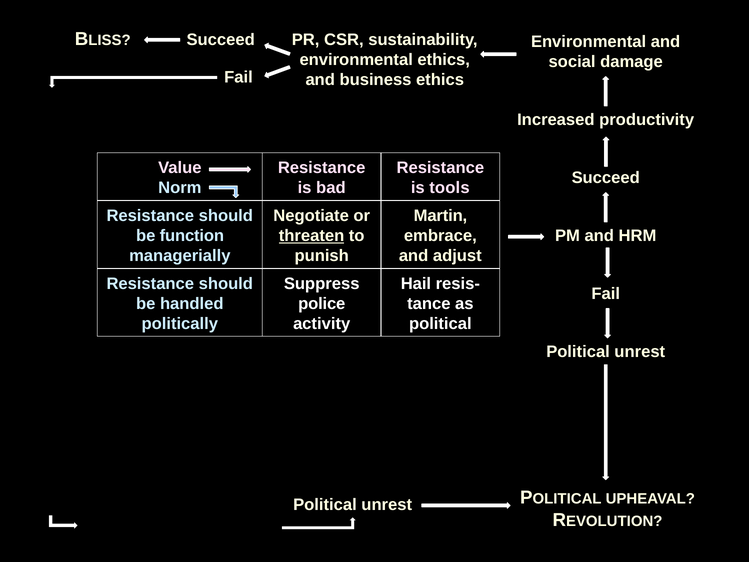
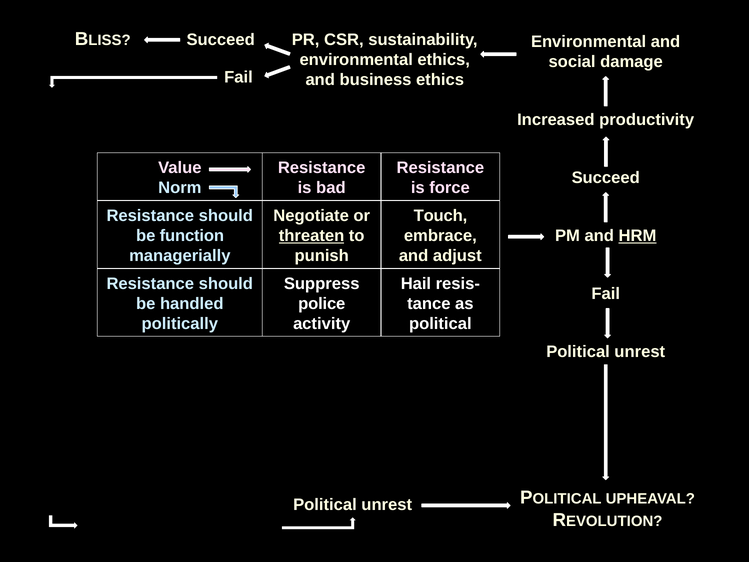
tools: tools -> force
Martin: Martin -> Touch
HRM underline: none -> present
